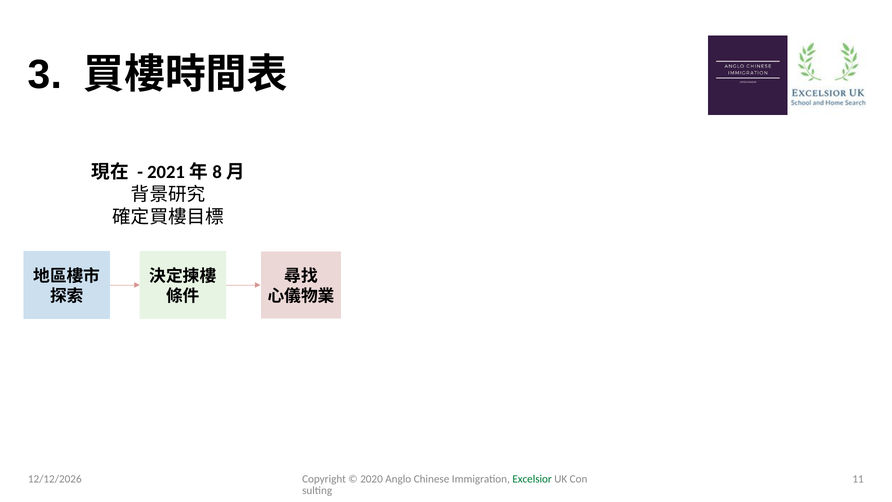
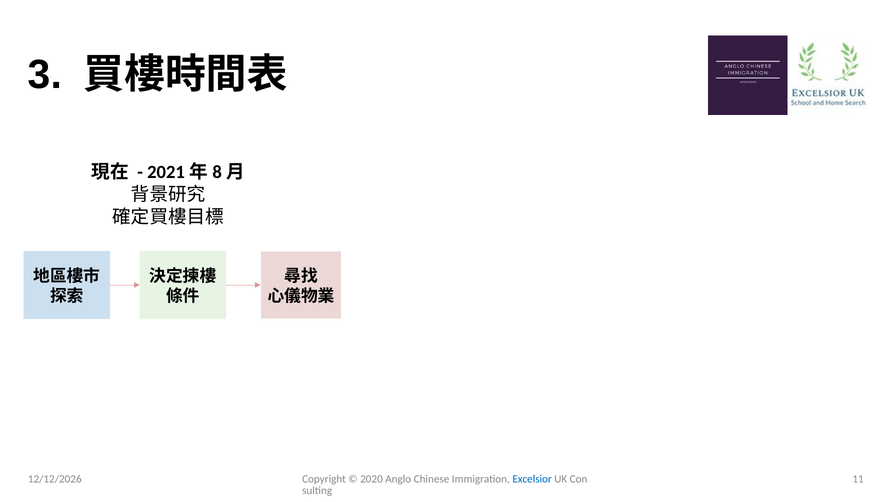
Excelsior colour: green -> blue
